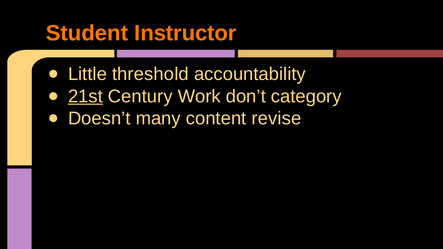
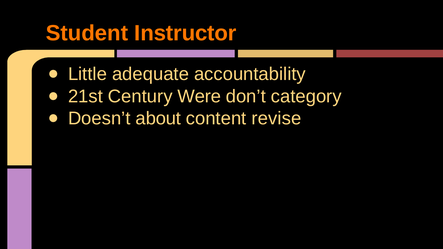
threshold: threshold -> adequate
21st underline: present -> none
Work: Work -> Were
many: many -> about
